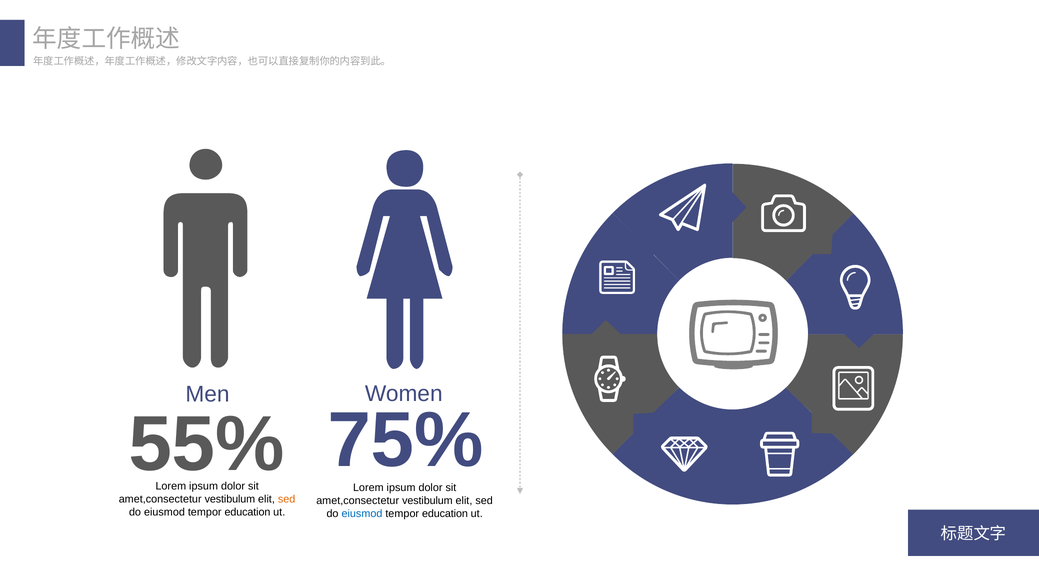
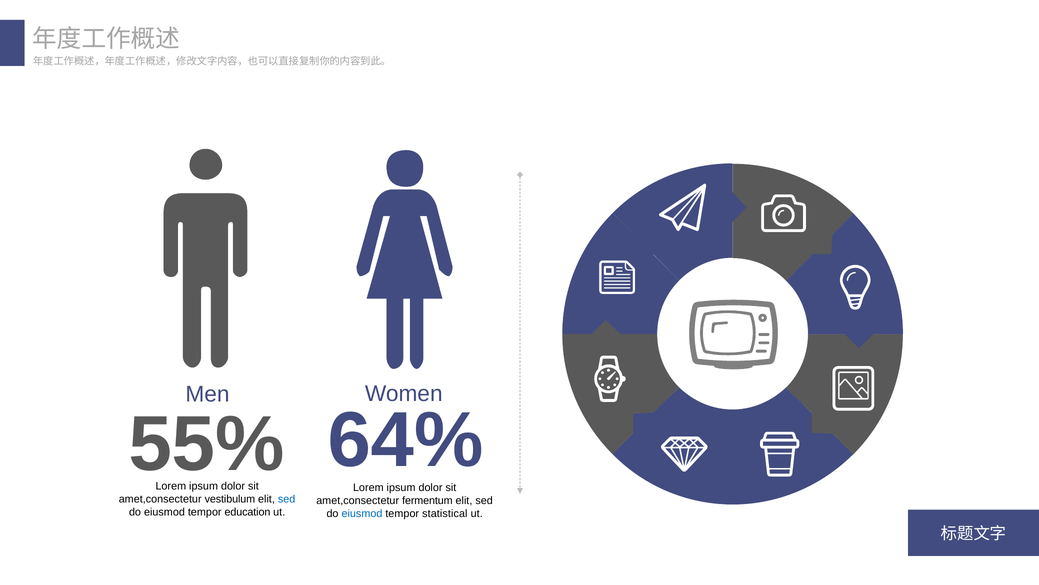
75%: 75% -> 64%
sed at (287, 499) colour: orange -> blue
vestibulum at (427, 500): vestibulum -> fermentum
education at (445, 513): education -> statistical
